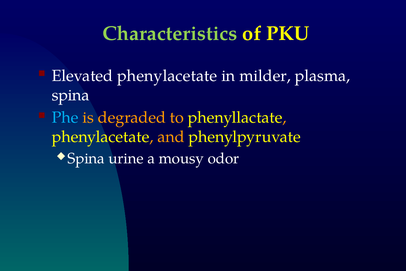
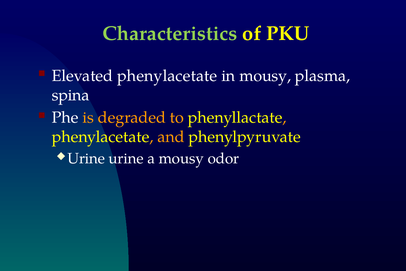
in milder: milder -> mousy
Phe colour: light blue -> white
Spina at (86, 158): Spina -> Urine
